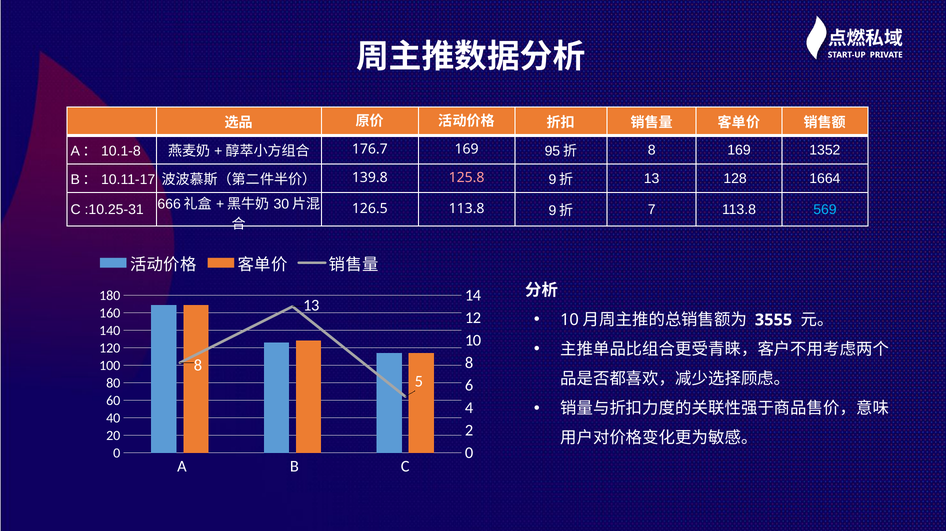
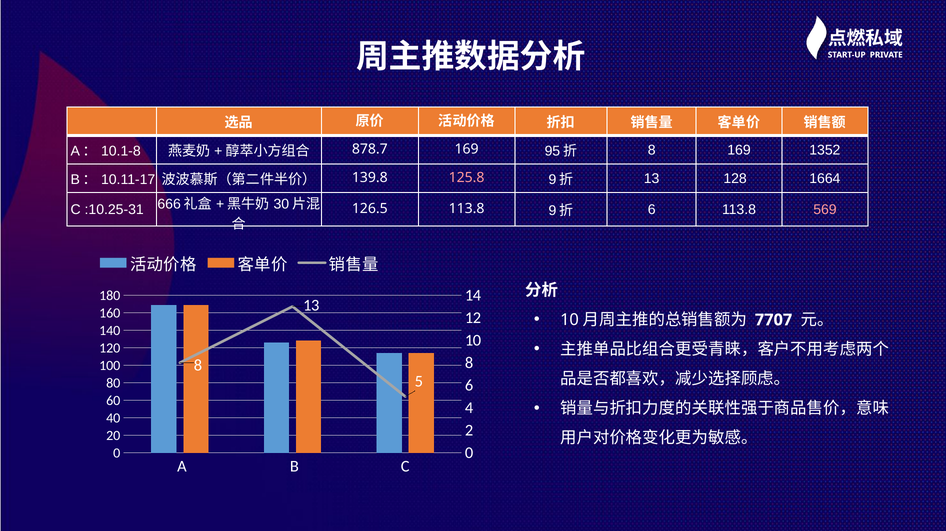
176.7: 176.7 -> 878.7
7 at (652, 209): 7 -> 6
569 colour: light blue -> pink
3555: 3555 -> 7707
